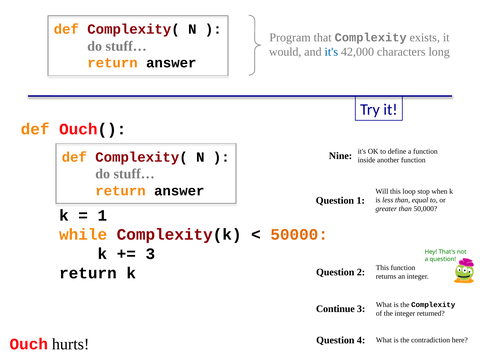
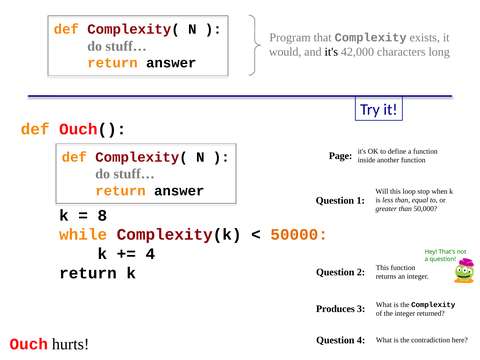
it's at (331, 52) colour: blue -> black
Nine: Nine -> Page
1 at (102, 215): 1 -> 8
3 at (150, 254): 3 -> 4
Continue: Continue -> Produces
